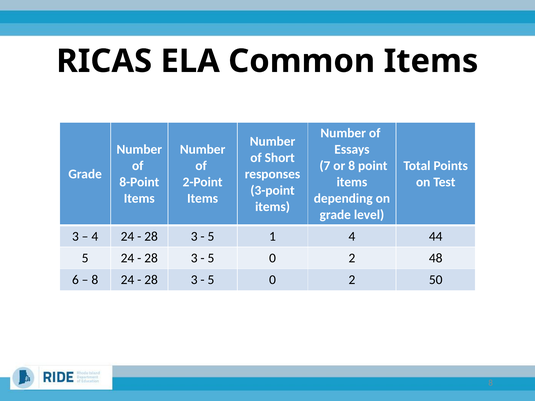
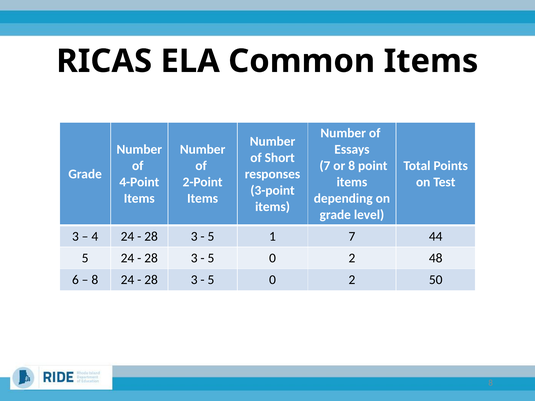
8-Point: 8-Point -> 4-Point
1 4: 4 -> 7
